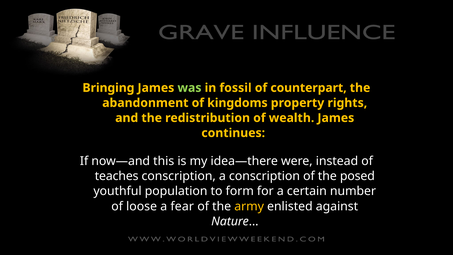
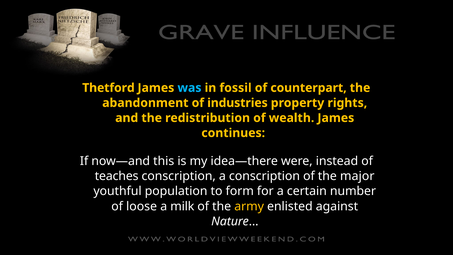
Bringing: Bringing -> Thetford
was colour: light green -> light blue
kingdoms: kingdoms -> industries
posed: posed -> major
fear: fear -> milk
